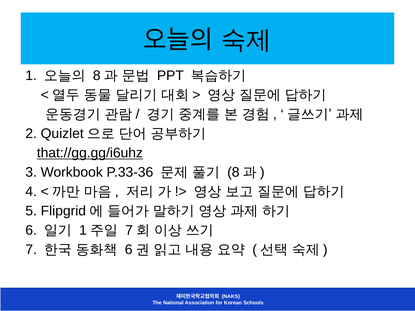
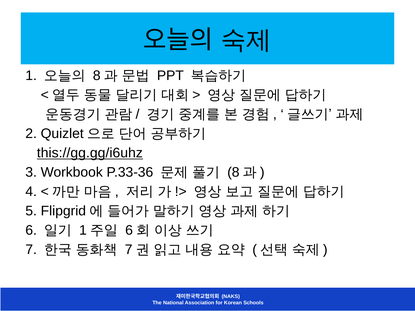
that://gg.gg/i6uhz: that://gg.gg/i6uhz -> this://gg.gg/i6uhz
7 at (129, 231): 7 -> 6
6 at (129, 250): 6 -> 7
